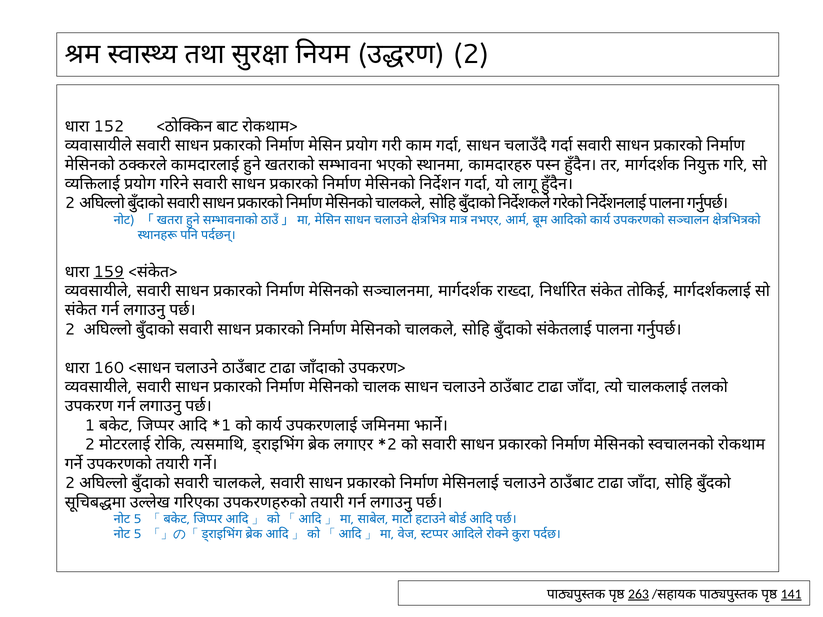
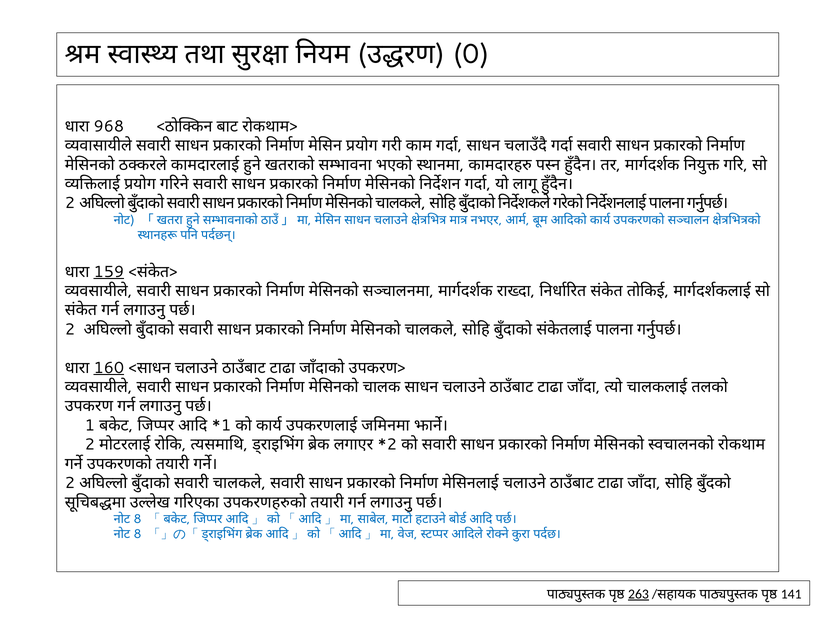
2 at (471, 54): 2 -> 0
152: 152 -> 968
160 underline: none -> present
5 at (138, 519): 5 -> 8
5 at (138, 534): 5 -> 8
141 underline: present -> none
